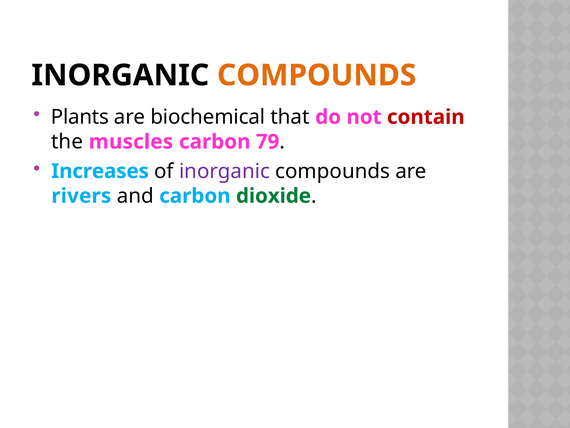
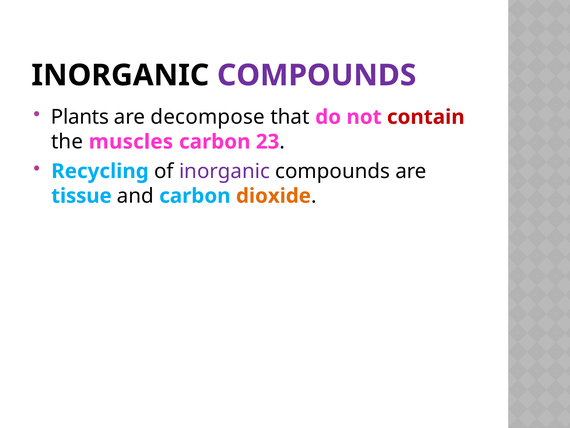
COMPOUNDS at (317, 75) colour: orange -> purple
biochemical: biochemical -> decompose
79: 79 -> 23
Increases: Increases -> Recycling
rivers: rivers -> tissue
dioxide colour: green -> orange
